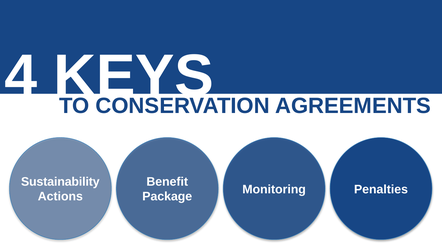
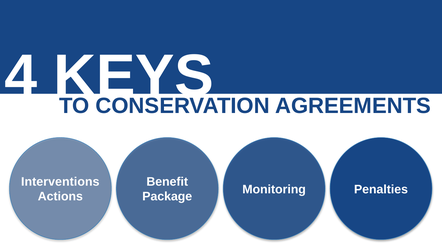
Sustainability: Sustainability -> Interventions
